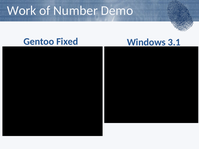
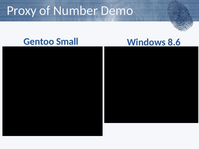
Work: Work -> Proxy
Fixed: Fixed -> Small
3.1: 3.1 -> 8.6
